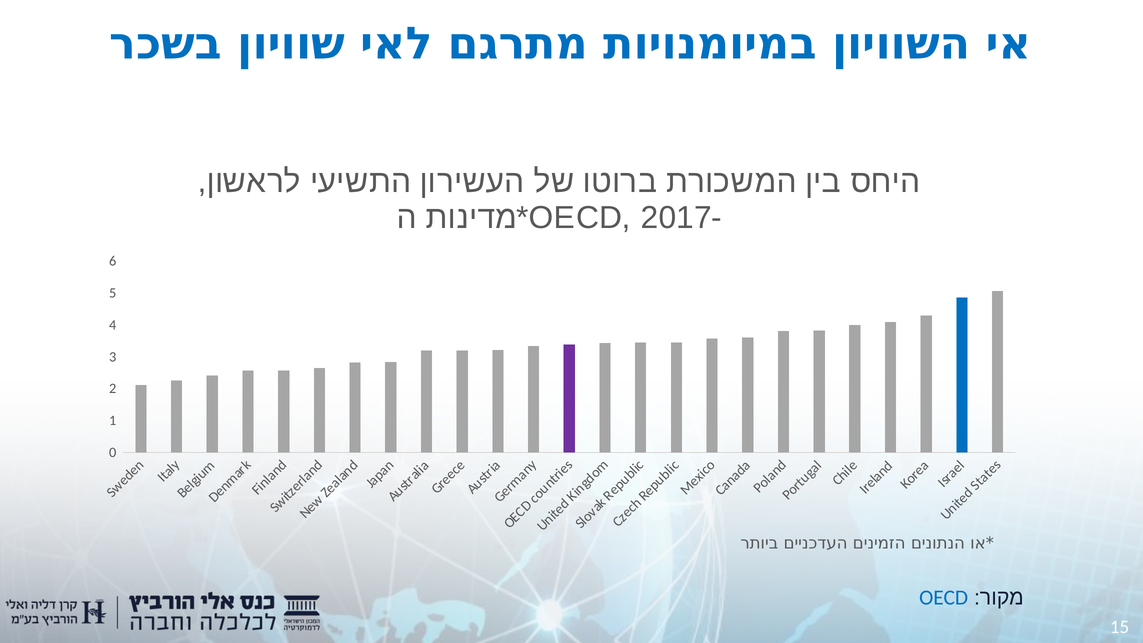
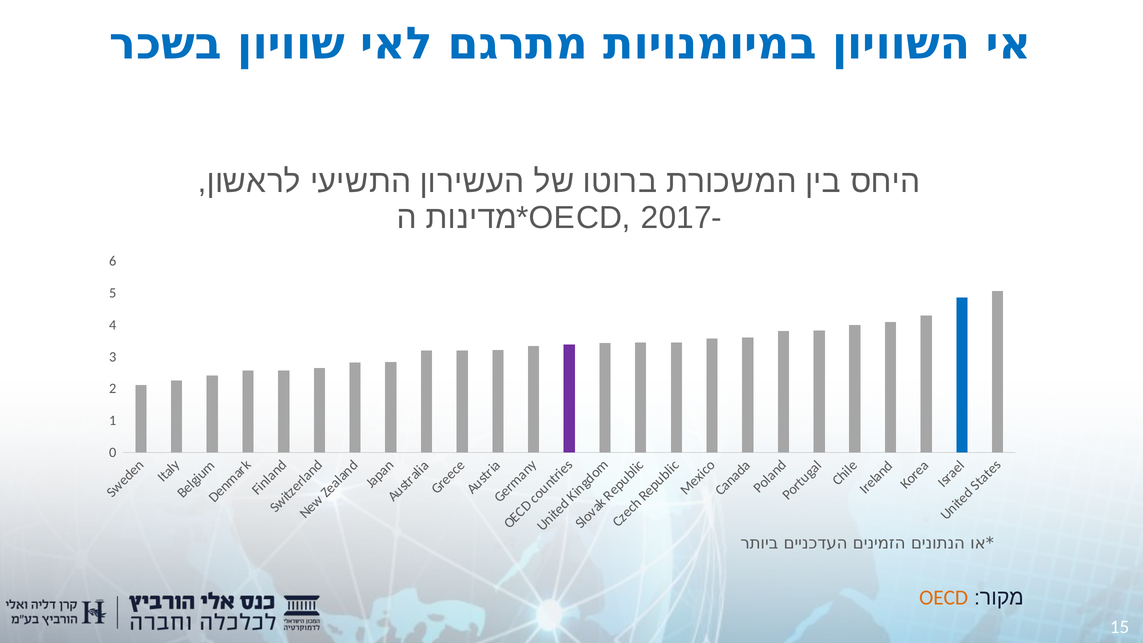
OECD colour: blue -> orange
